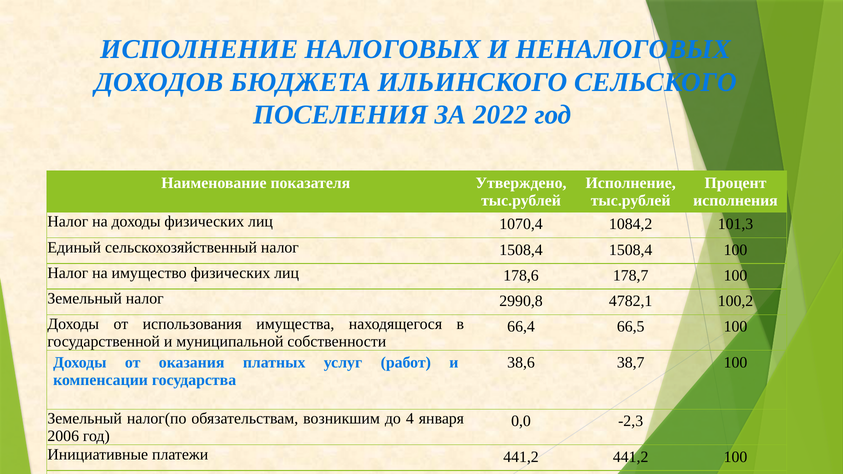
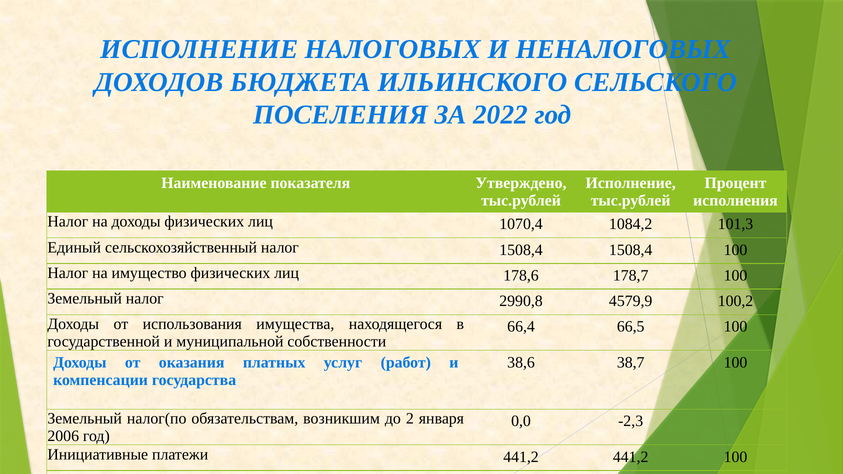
4782,1: 4782,1 -> 4579,9
4: 4 -> 2
